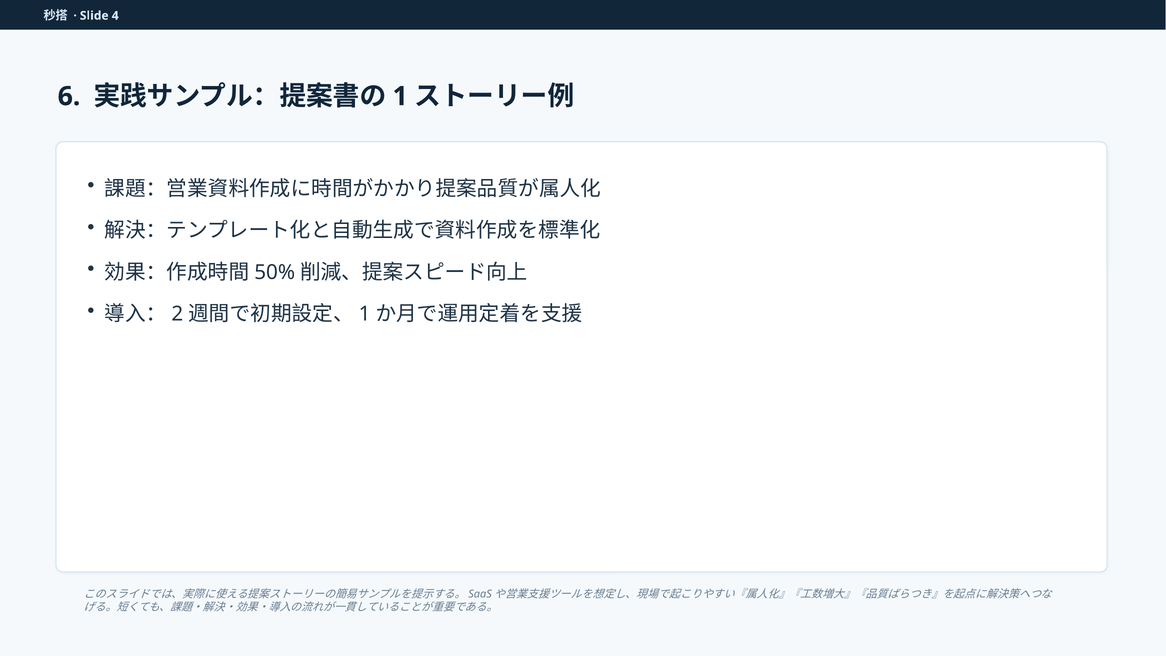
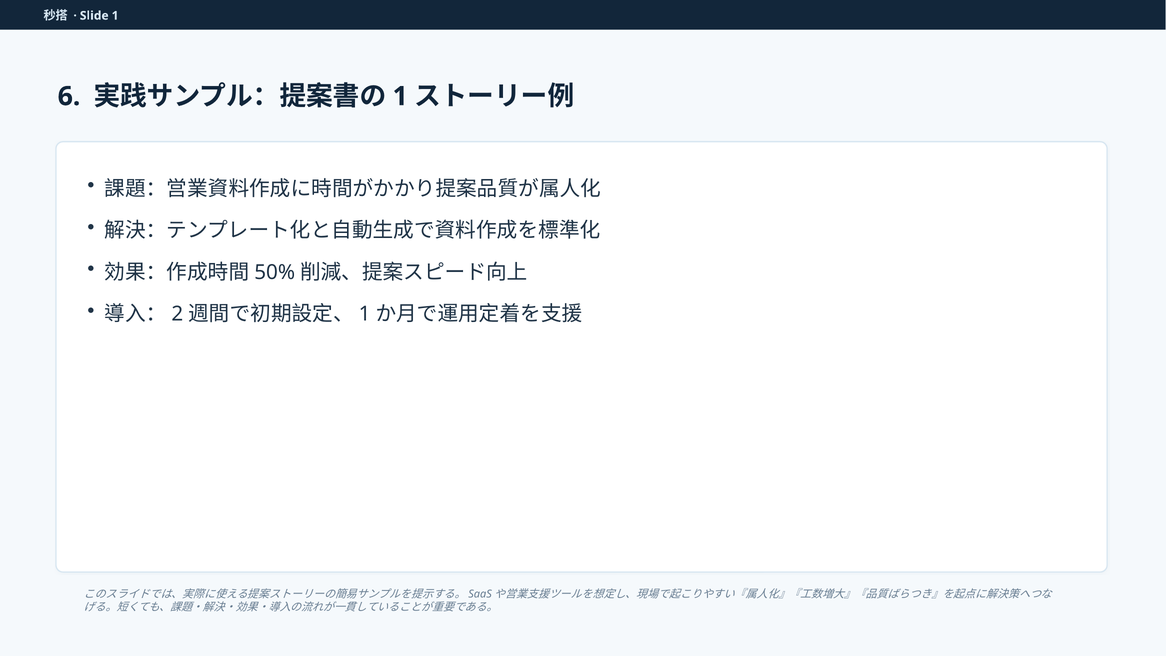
Slide 4: 4 -> 1
